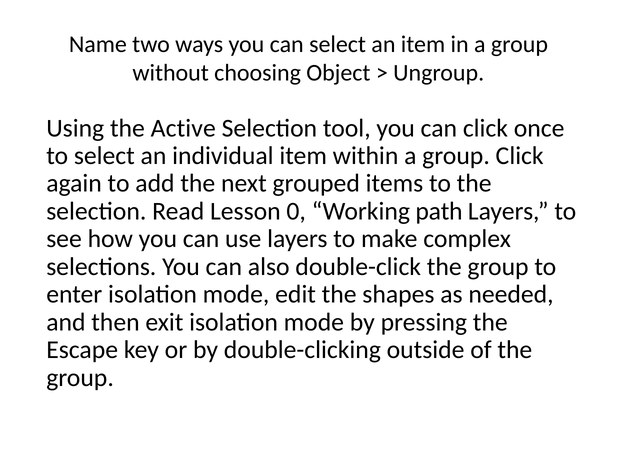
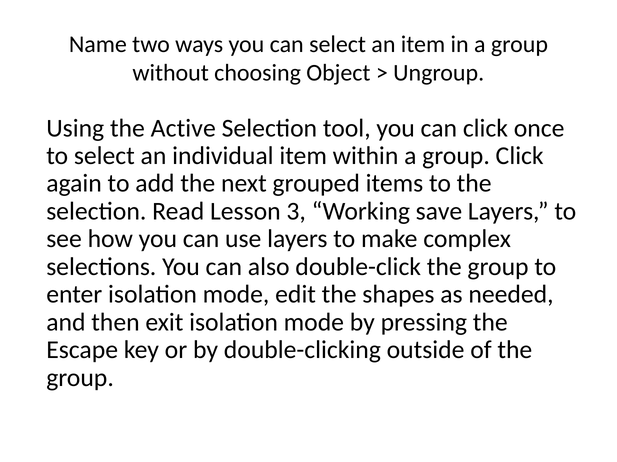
0: 0 -> 3
path: path -> save
